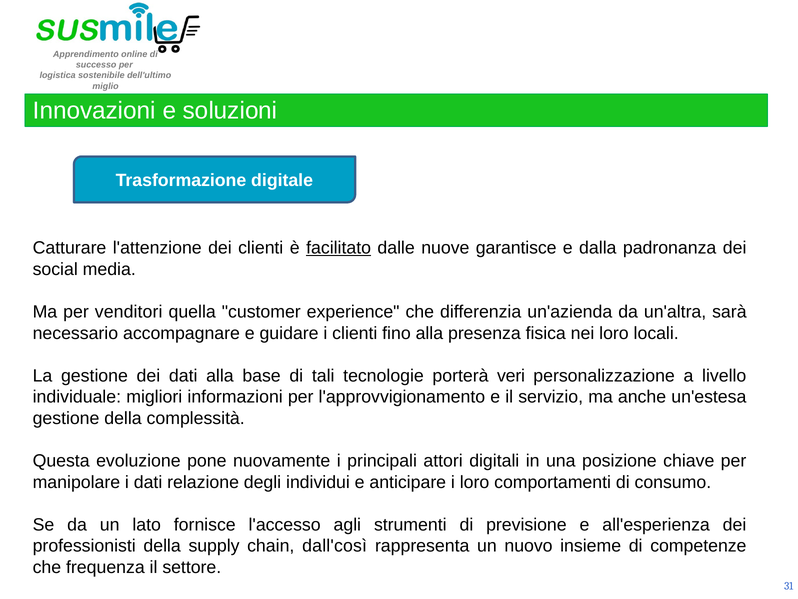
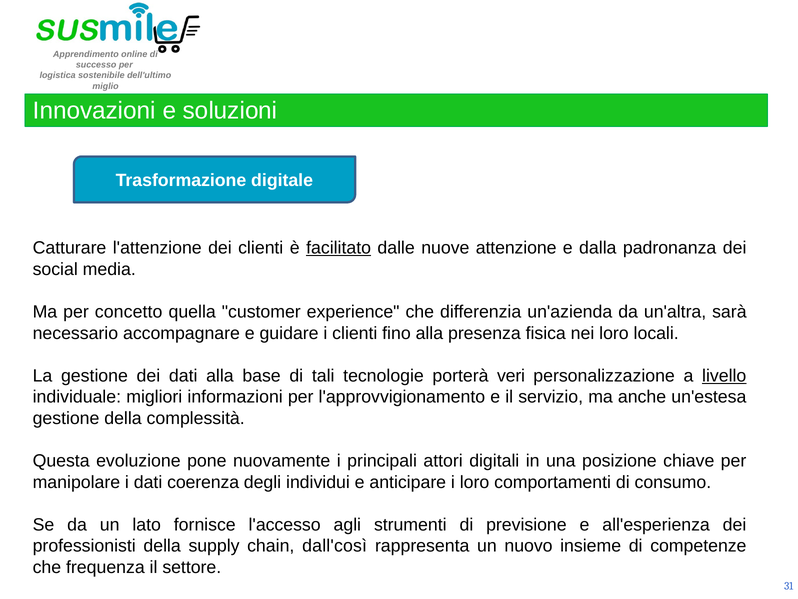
garantisce: garantisce -> attenzione
venditori: venditori -> concetto
livello underline: none -> present
relazione: relazione -> coerenza
